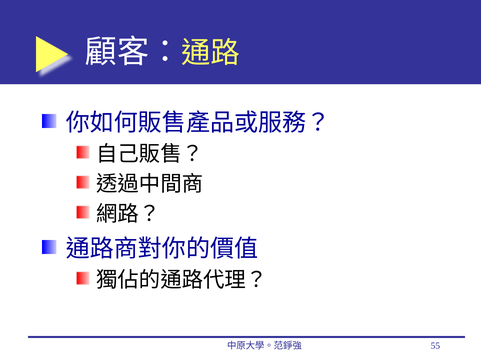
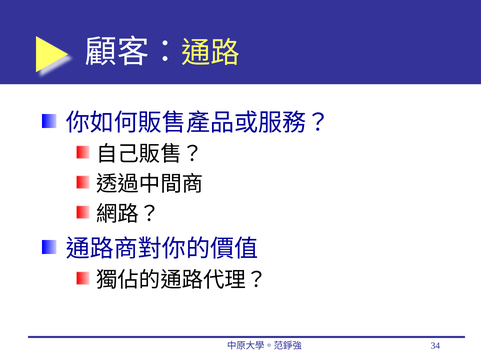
55: 55 -> 34
